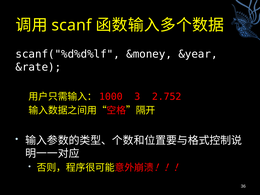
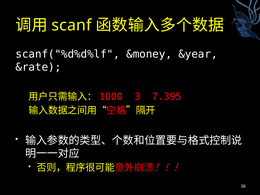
2.752: 2.752 -> 7.395
